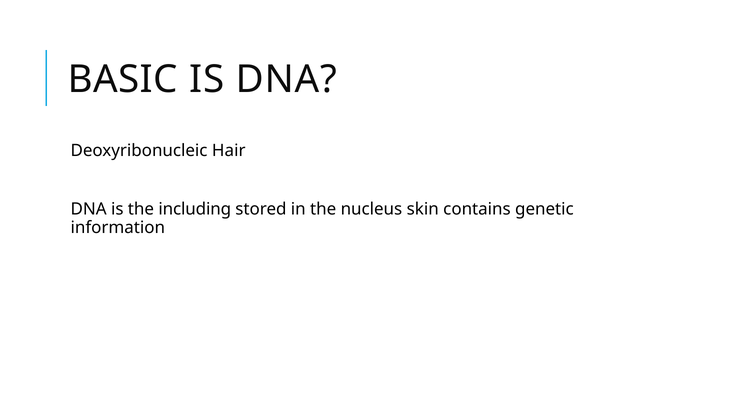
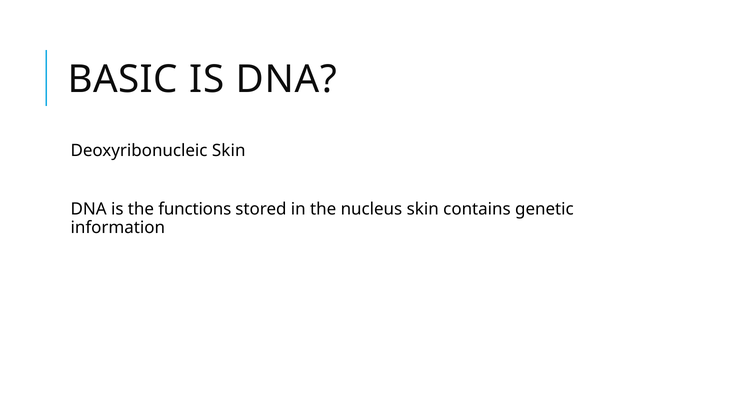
Deoxyribonucleic Hair: Hair -> Skin
including: including -> functions
